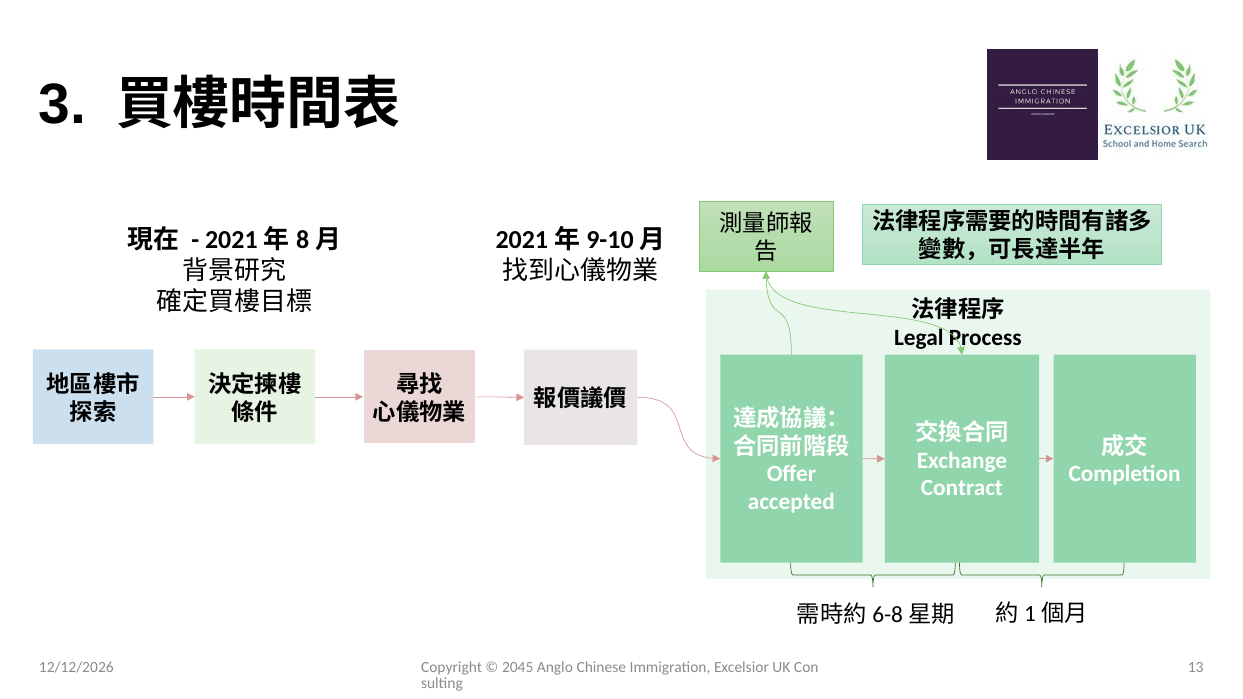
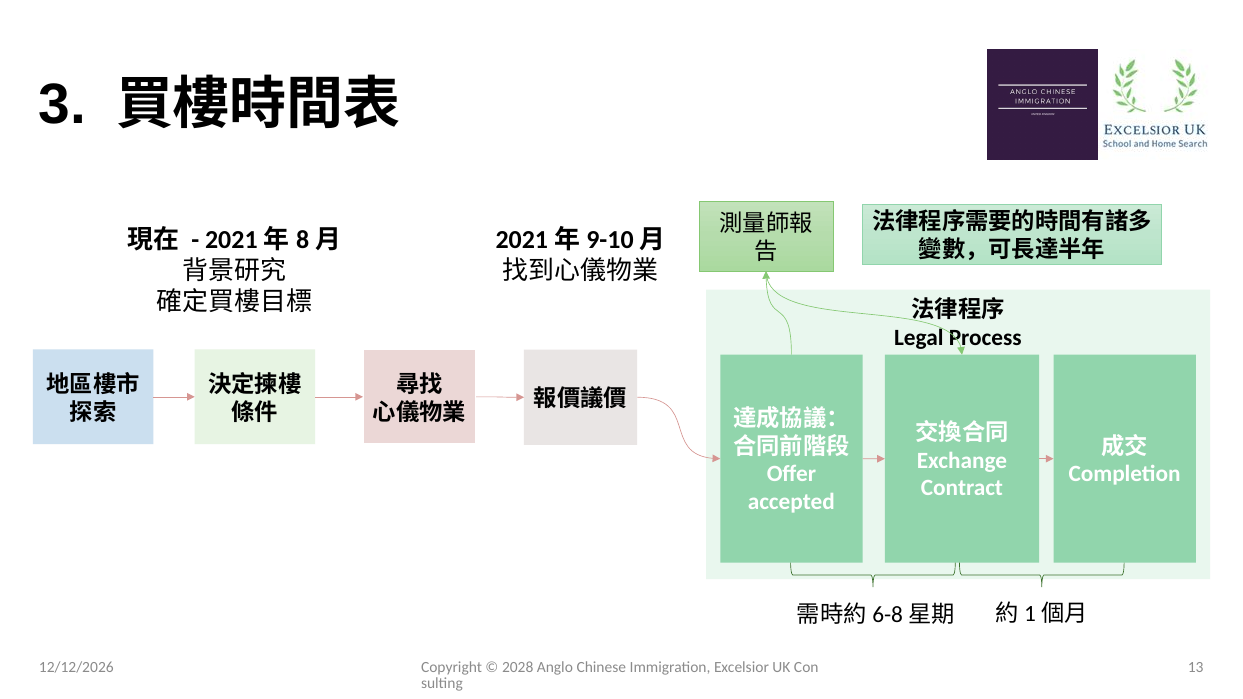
2045: 2045 -> 2028
